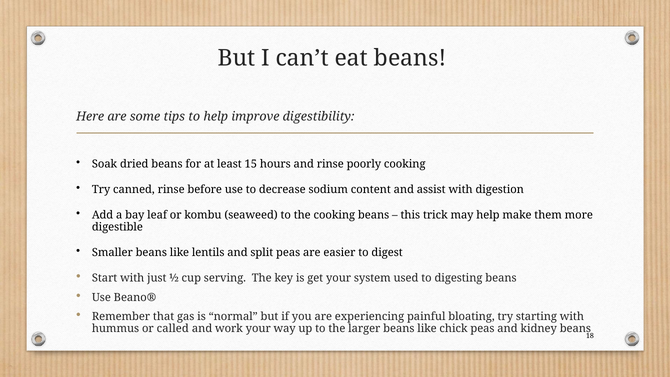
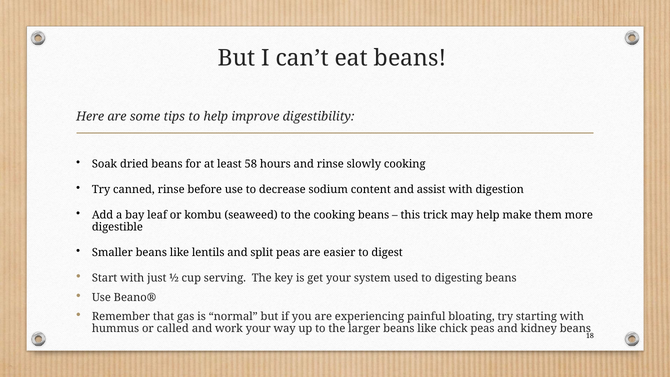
15: 15 -> 58
poorly: poorly -> slowly
